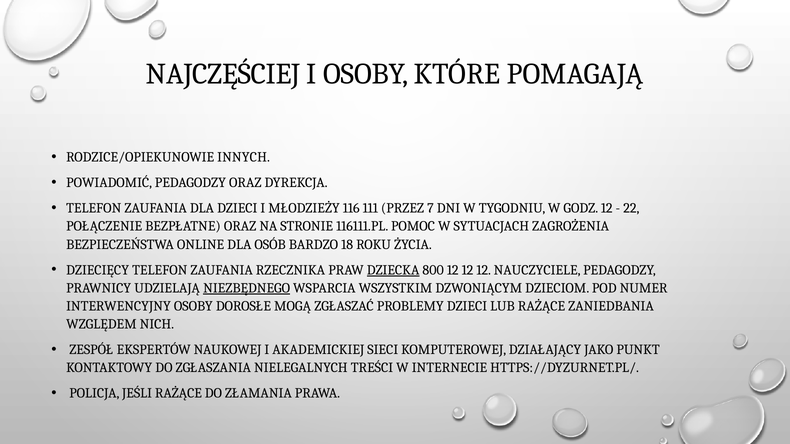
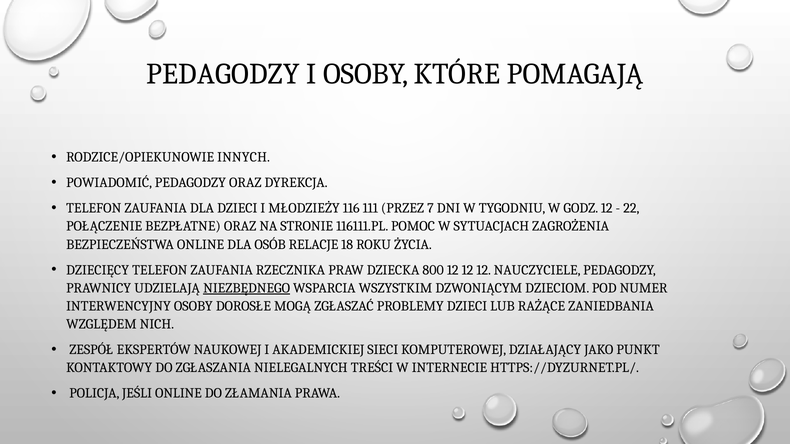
NAJCZĘŚCIEJ at (223, 74): NAJCZĘŚCIEJ -> PEDAGODZY
BARDZO: BARDZO -> RELACJE
DZIECKA underline: present -> none
JEŚLI RAŻĄCE: RAŻĄCE -> ONLINE
